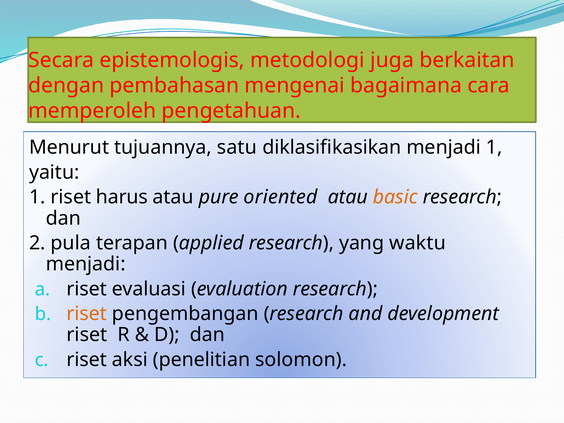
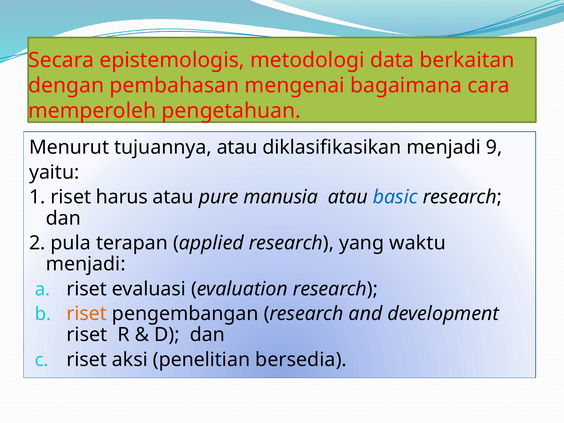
juga: juga -> data
tujuannya satu: satu -> atau
menjadi 1: 1 -> 9
oriented: oriented -> manusia
basic colour: orange -> blue
solomon: solomon -> bersedia
